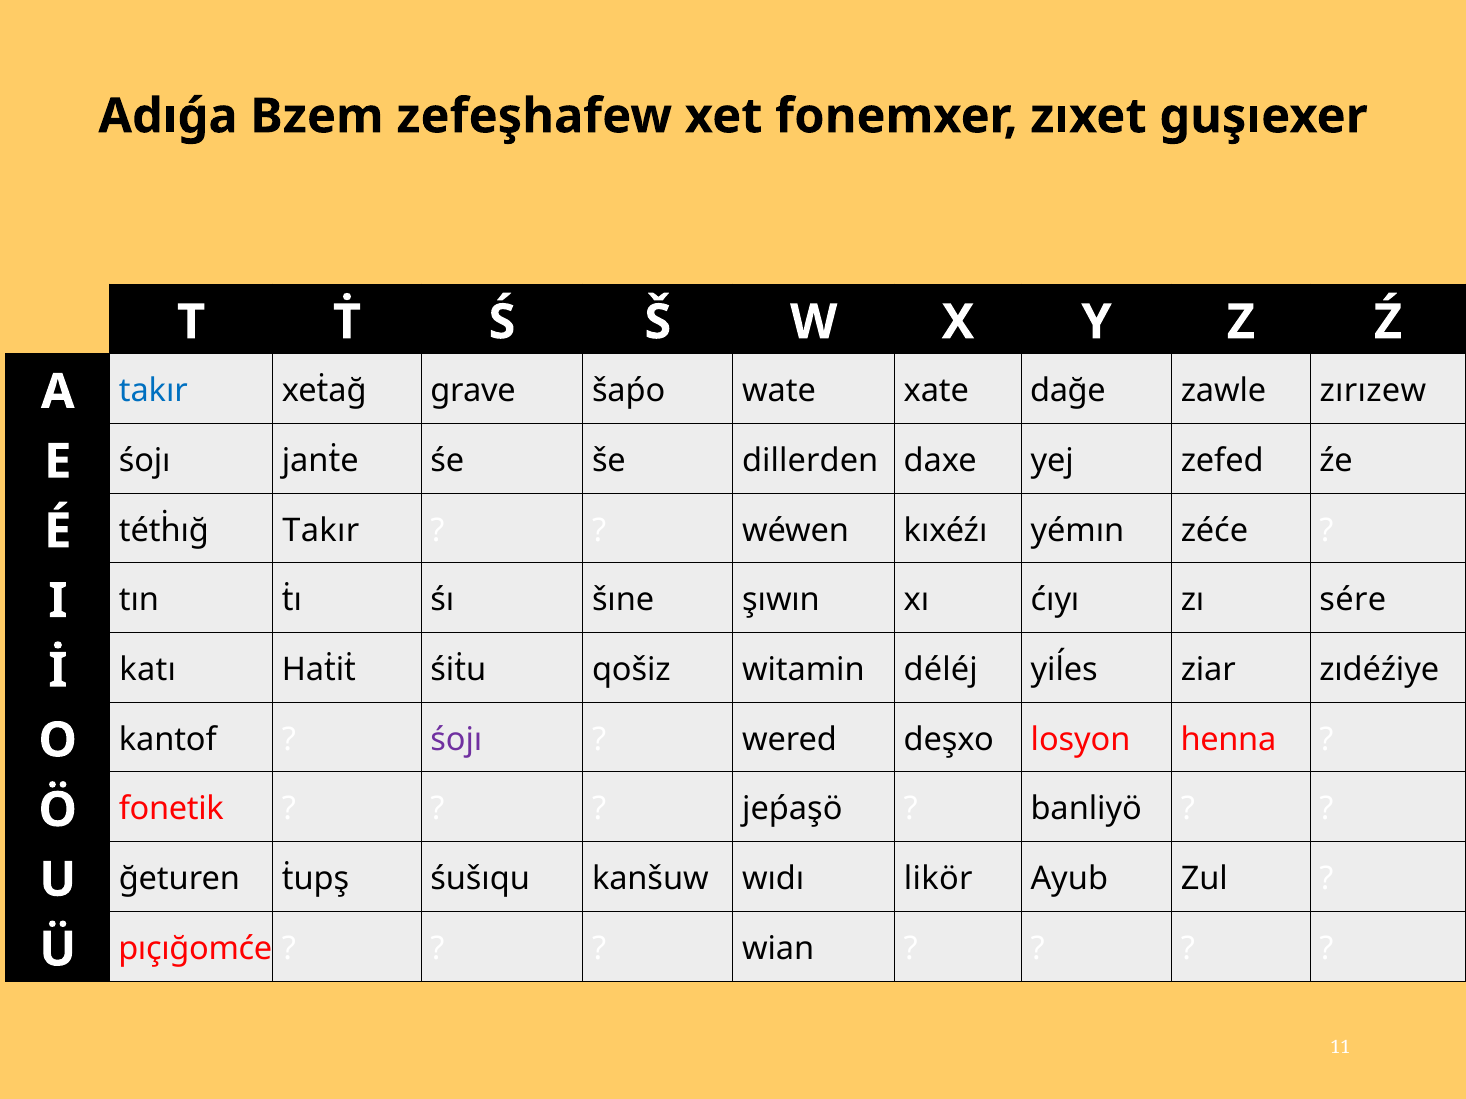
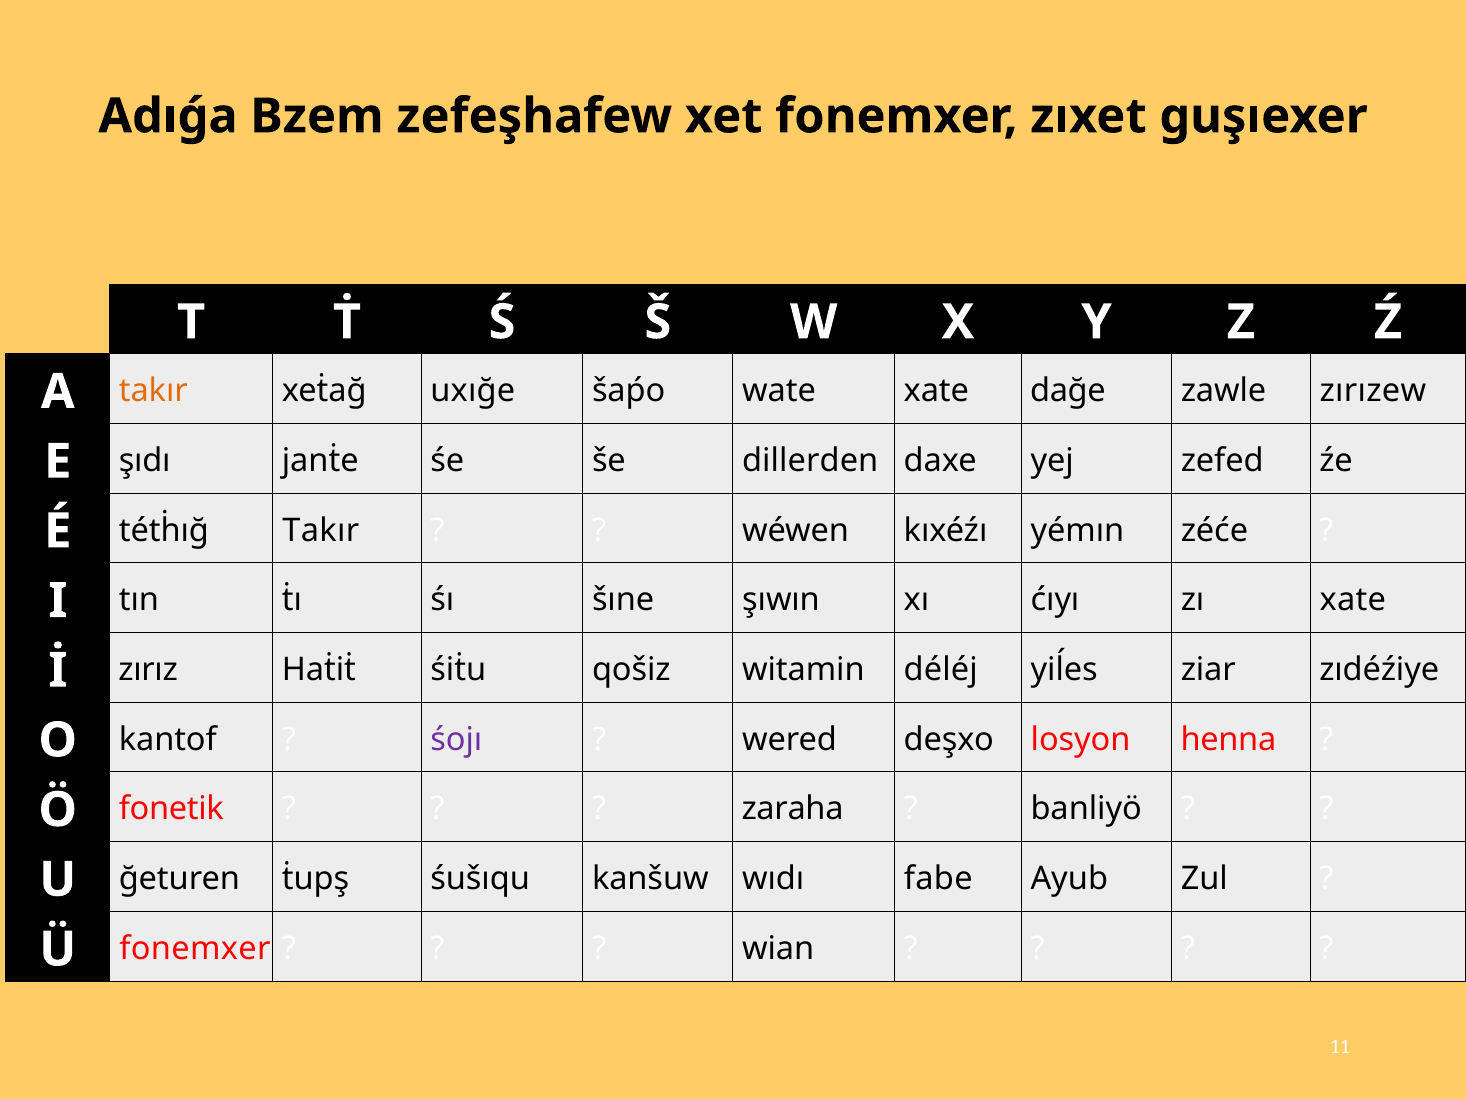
takır at (153, 391) colour: blue -> orange
grave: grave -> uxığe
śojı at (145, 461): śojı -> şıdı
zı sére: sére -> xate
katı: katı -> zırız
jeṕaşö: jeṕaşö -> zaraha
likör: likör -> fabe
Ü pıçığomće: pıçığomće -> fonemxer
